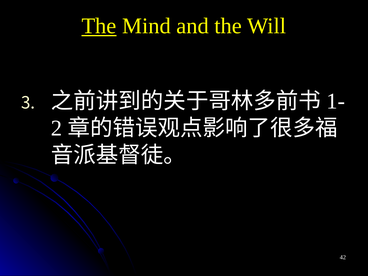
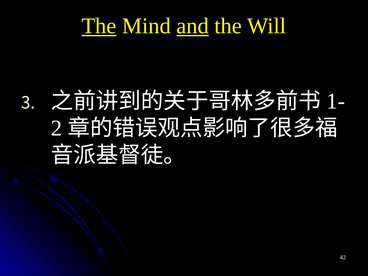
and underline: none -> present
